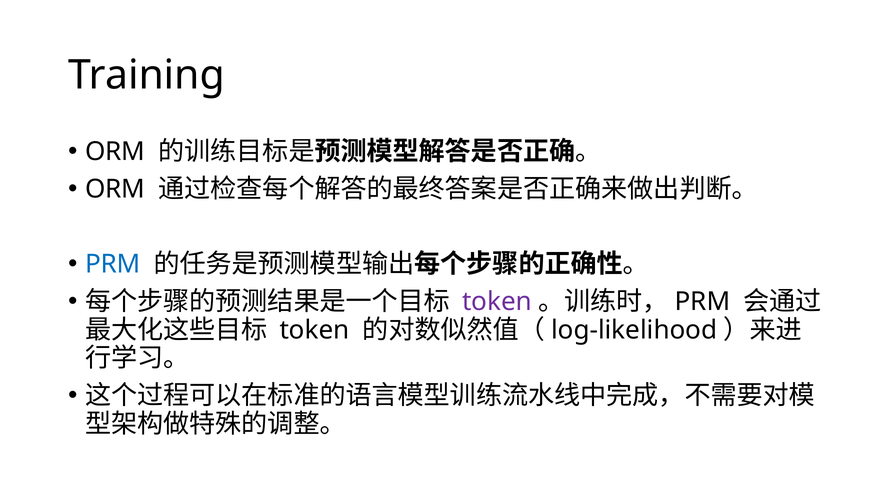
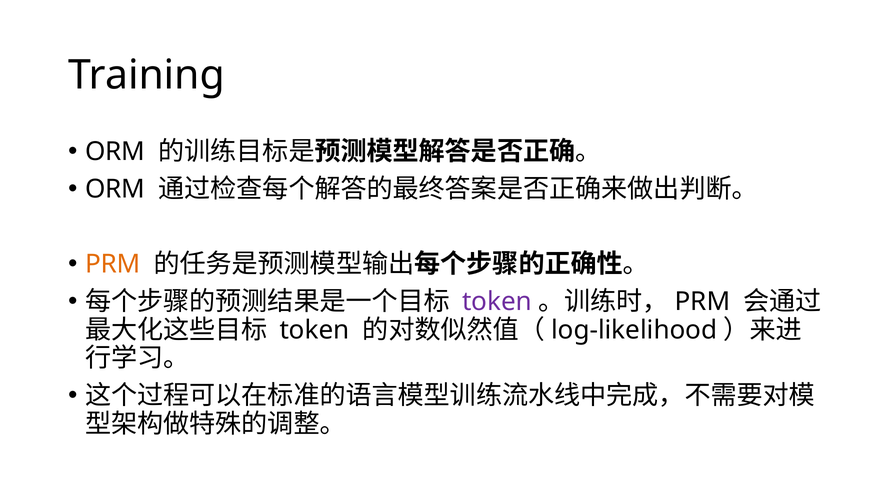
PRM at (113, 264) colour: blue -> orange
